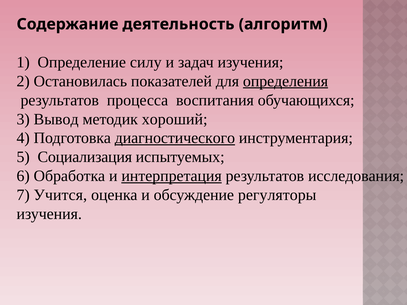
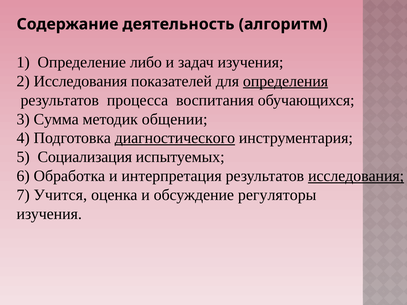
силу: силу -> либо
2 Остановилась: Остановилась -> Исследования
Вывод: Вывод -> Сумма
хороший: хороший -> общении
интерпретация underline: present -> none
исследования at (356, 176) underline: none -> present
